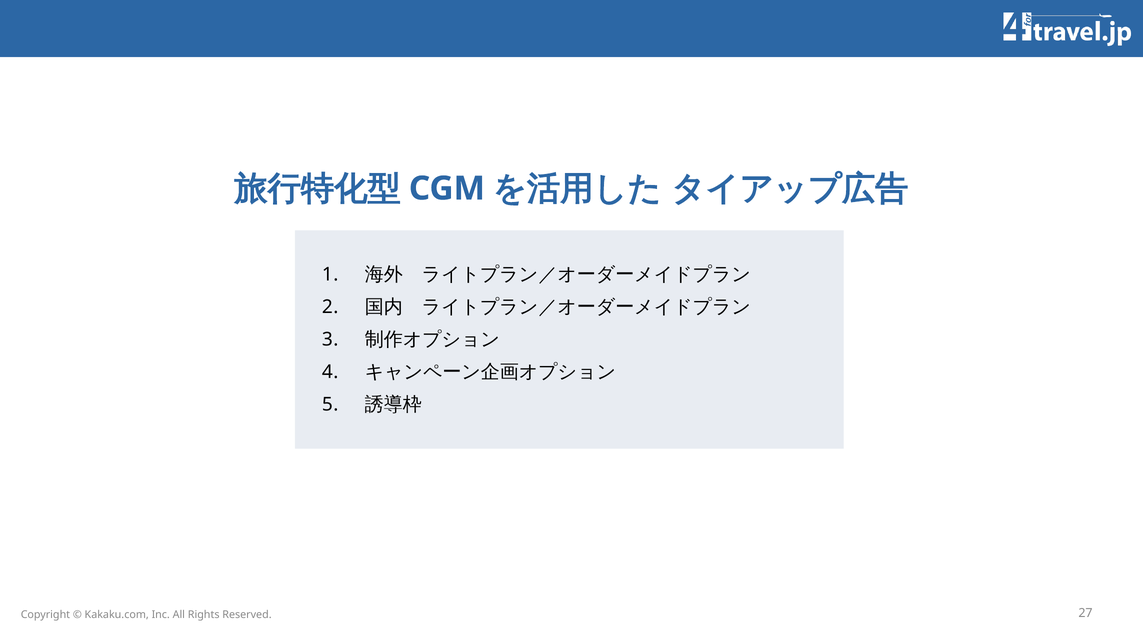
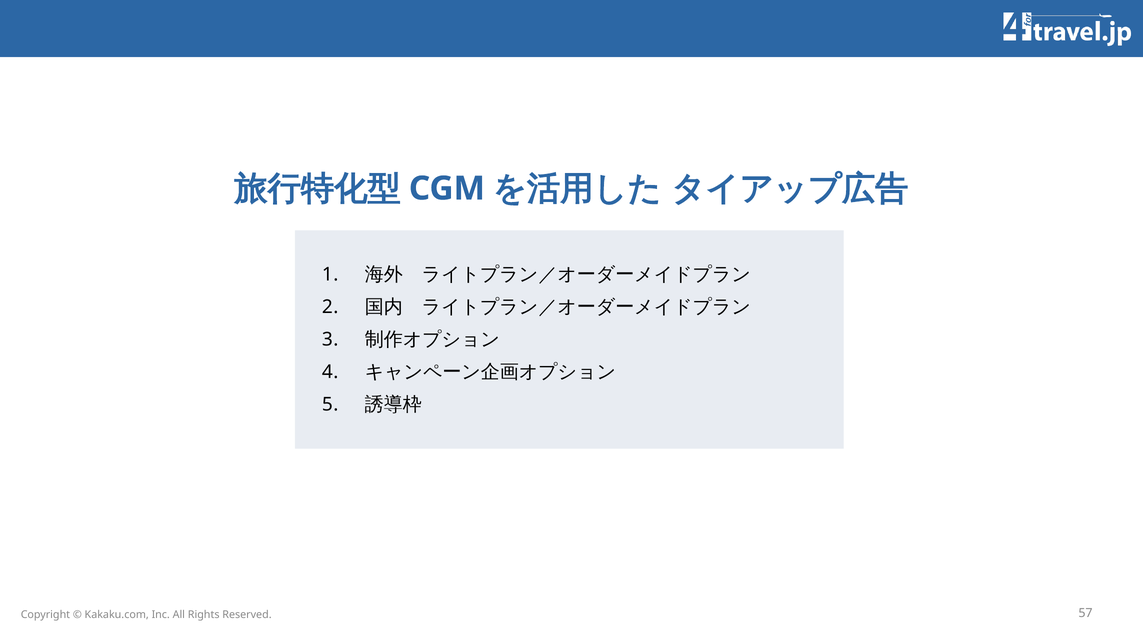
27: 27 -> 57
